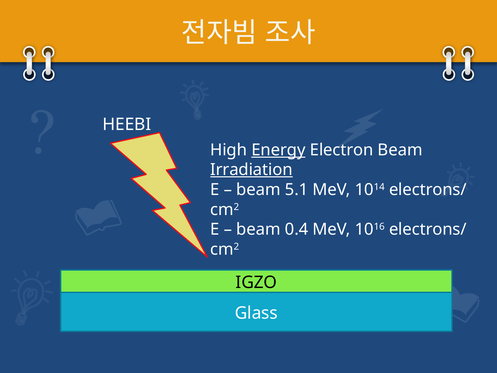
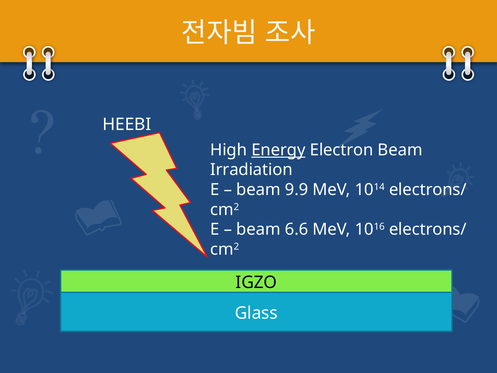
Irradiation underline: present -> none
5.1: 5.1 -> 9.9
0.4: 0.4 -> 6.6
